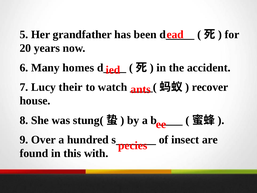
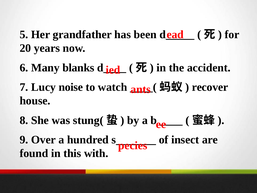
homes: homes -> blanks
their: their -> noise
